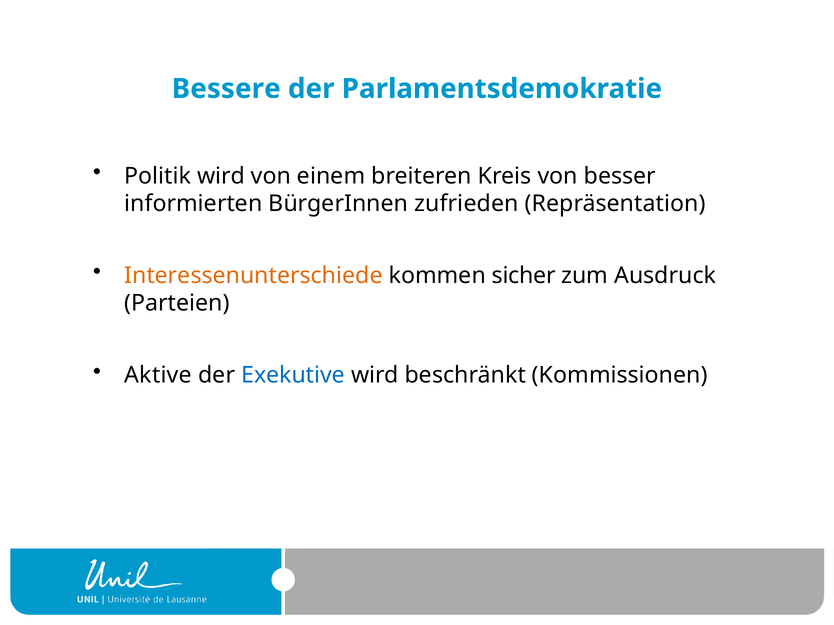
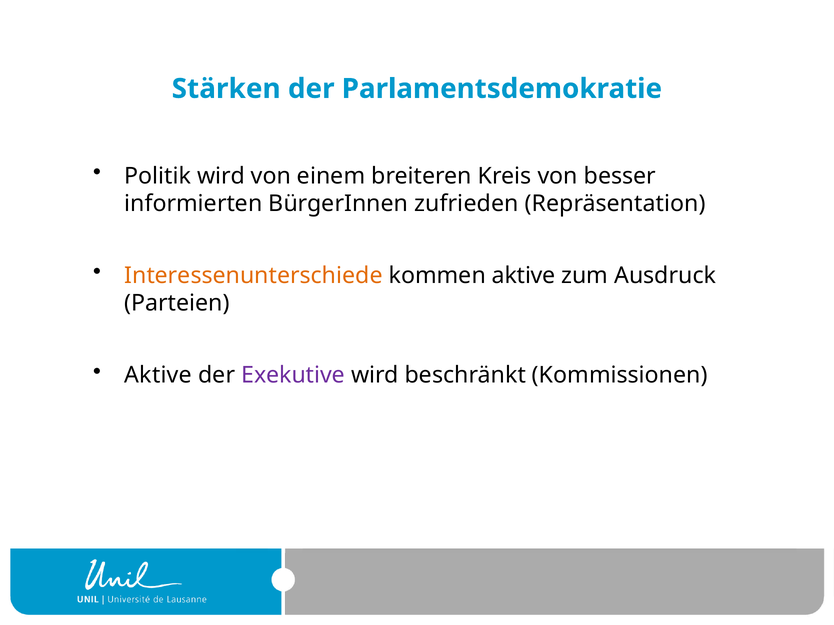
Bessere: Bessere -> Stärken
kommen sicher: sicher -> aktive
Exekutive colour: blue -> purple
